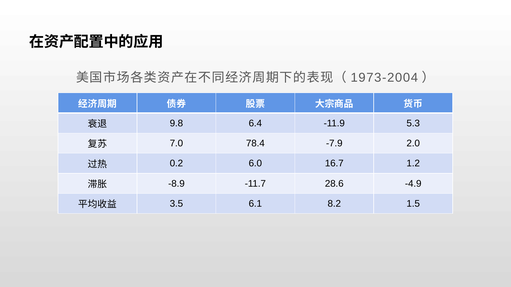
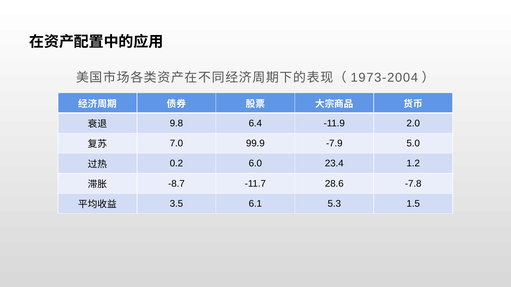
5.3: 5.3 -> 2.0
78.4: 78.4 -> 99.9
2.0: 2.0 -> 5.0
16.7: 16.7 -> 23.4
-8.9: -8.9 -> -8.7
-4.9: -4.9 -> -7.8
8.2: 8.2 -> 5.3
